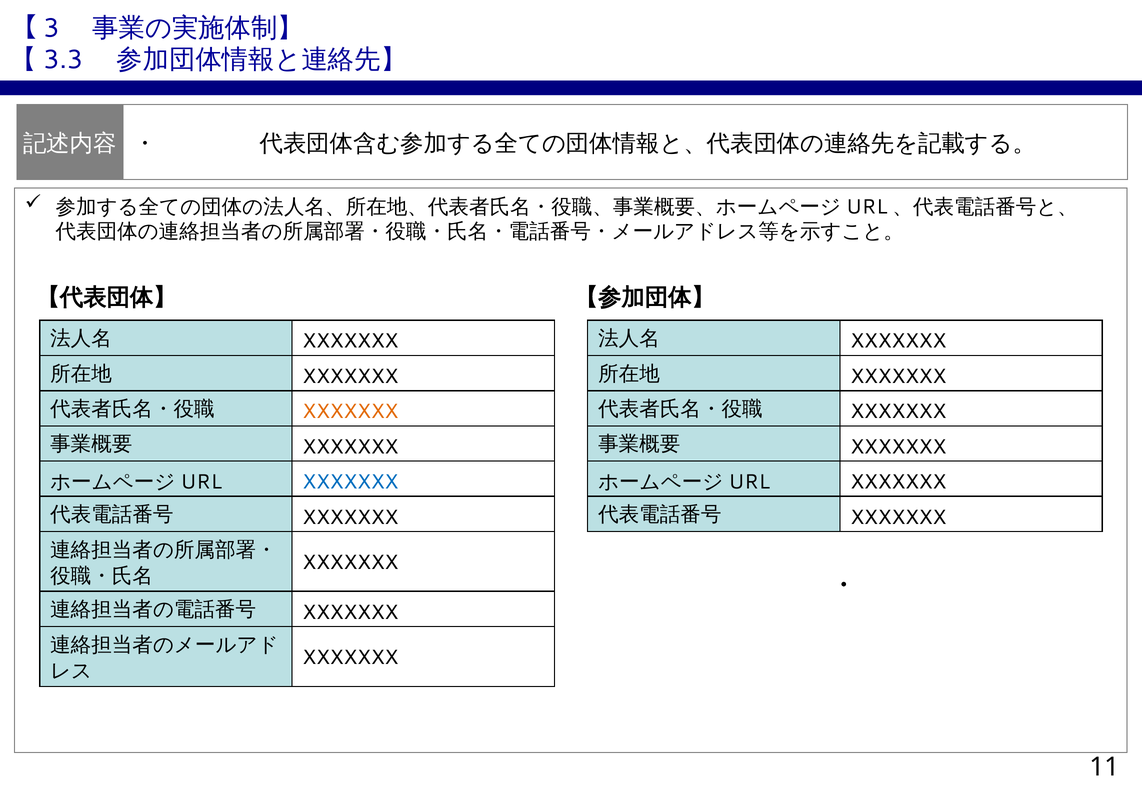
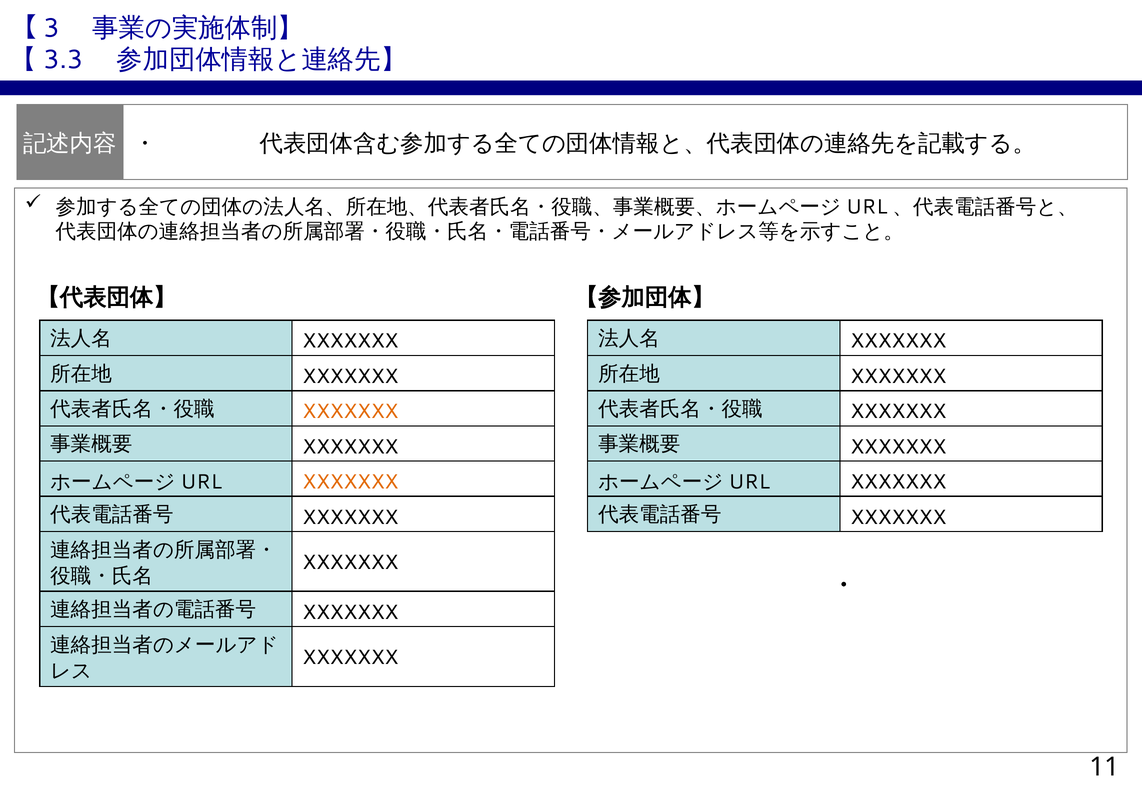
XXXXXXX at (350, 482) colour: blue -> orange
